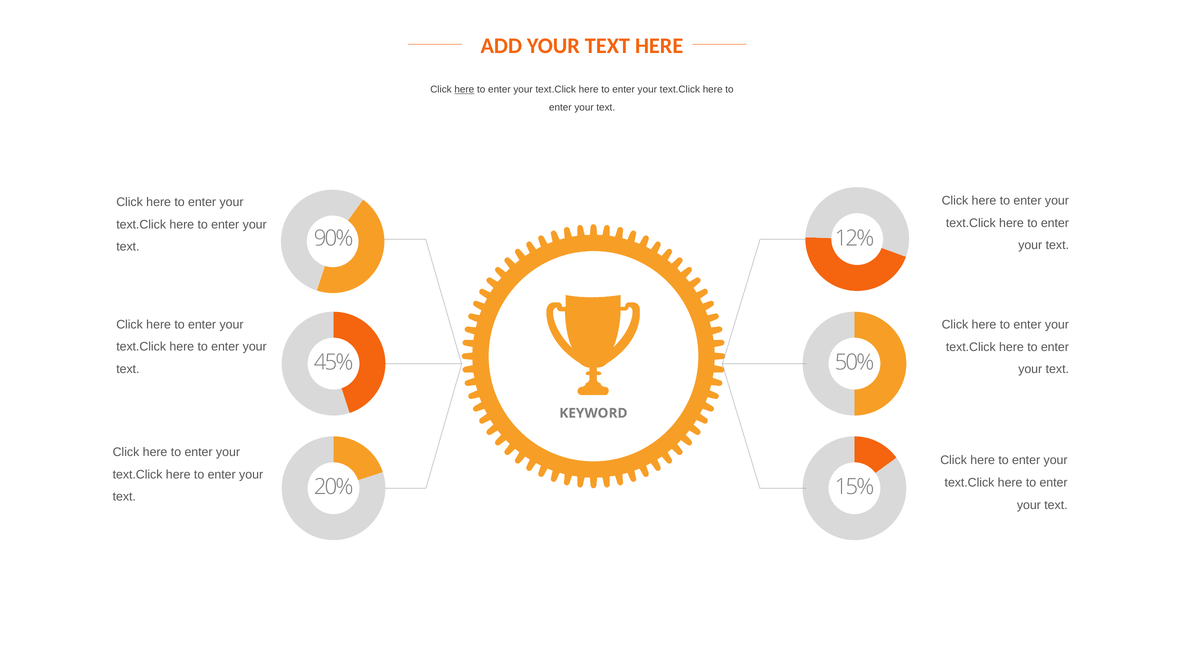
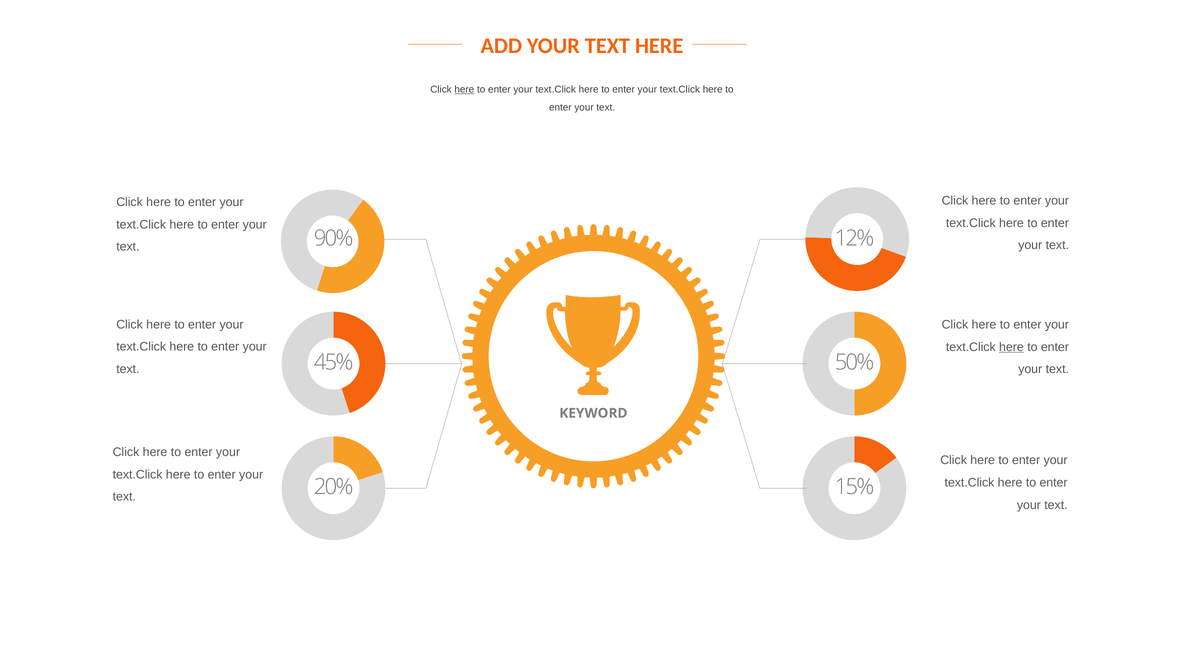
here at (1011, 347) underline: none -> present
